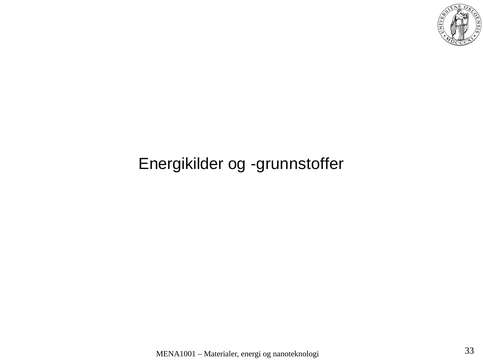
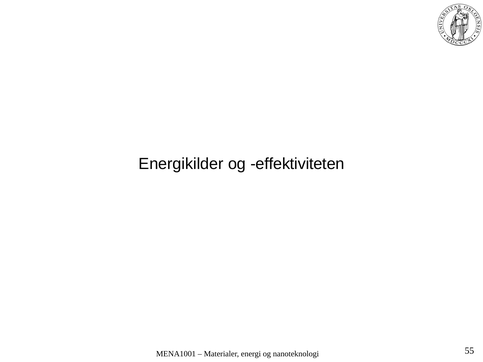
grunnstoffer: grunnstoffer -> effektiviteten
33: 33 -> 55
